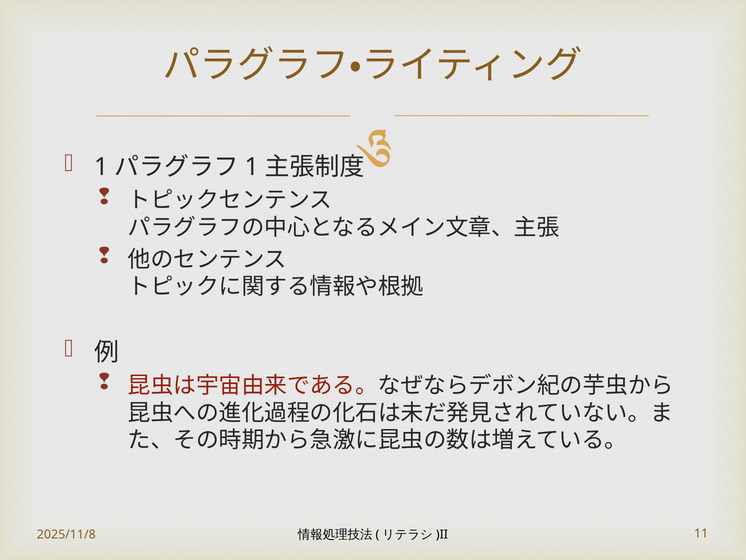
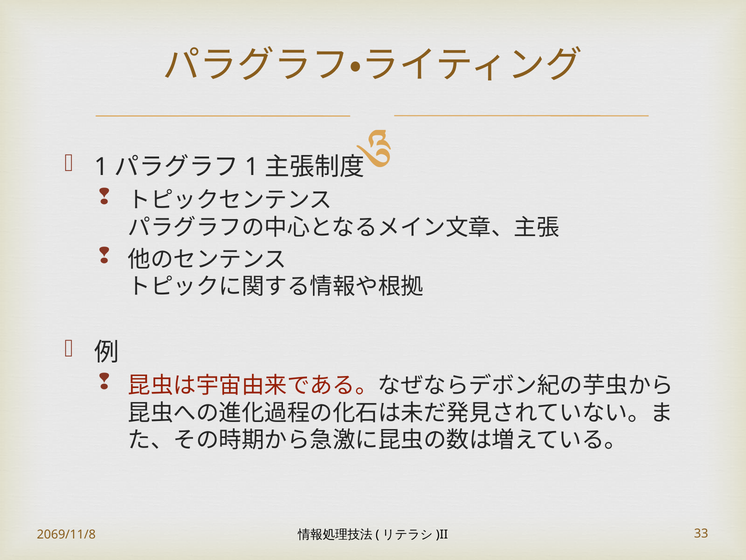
2025/11/8: 2025/11/8 -> 2069/11/8
11: 11 -> 33
